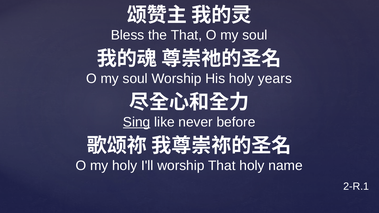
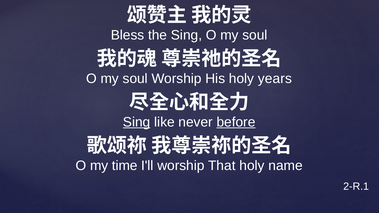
the That: That -> Sing
before underline: none -> present
my holy: holy -> time
